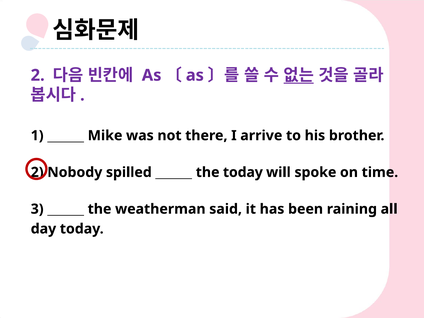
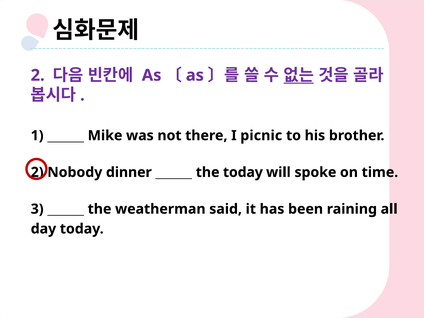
arrive: arrive -> picnic
spilled: spilled -> dinner
